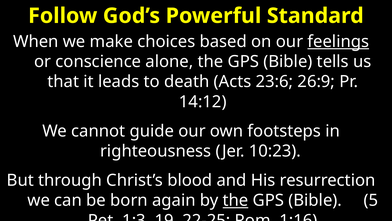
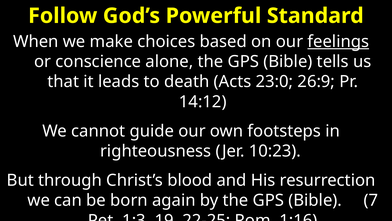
23:6: 23:6 -> 23:0
the at (236, 200) underline: present -> none
5: 5 -> 7
